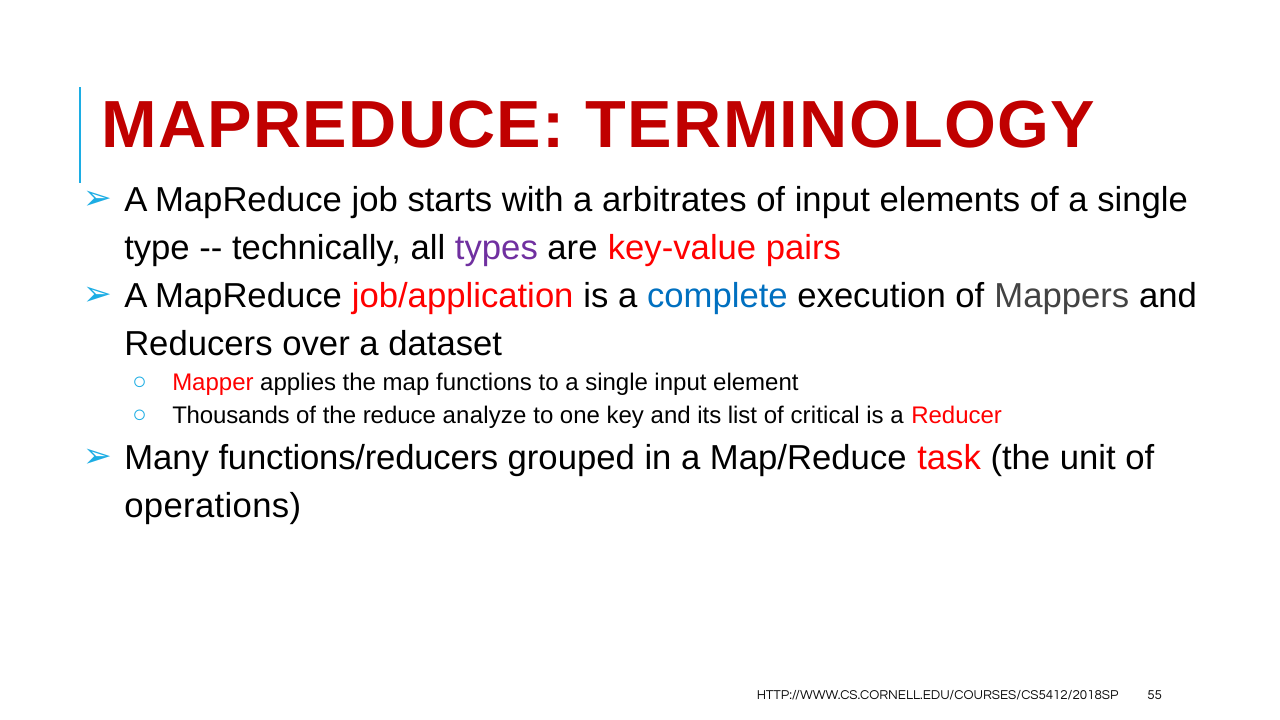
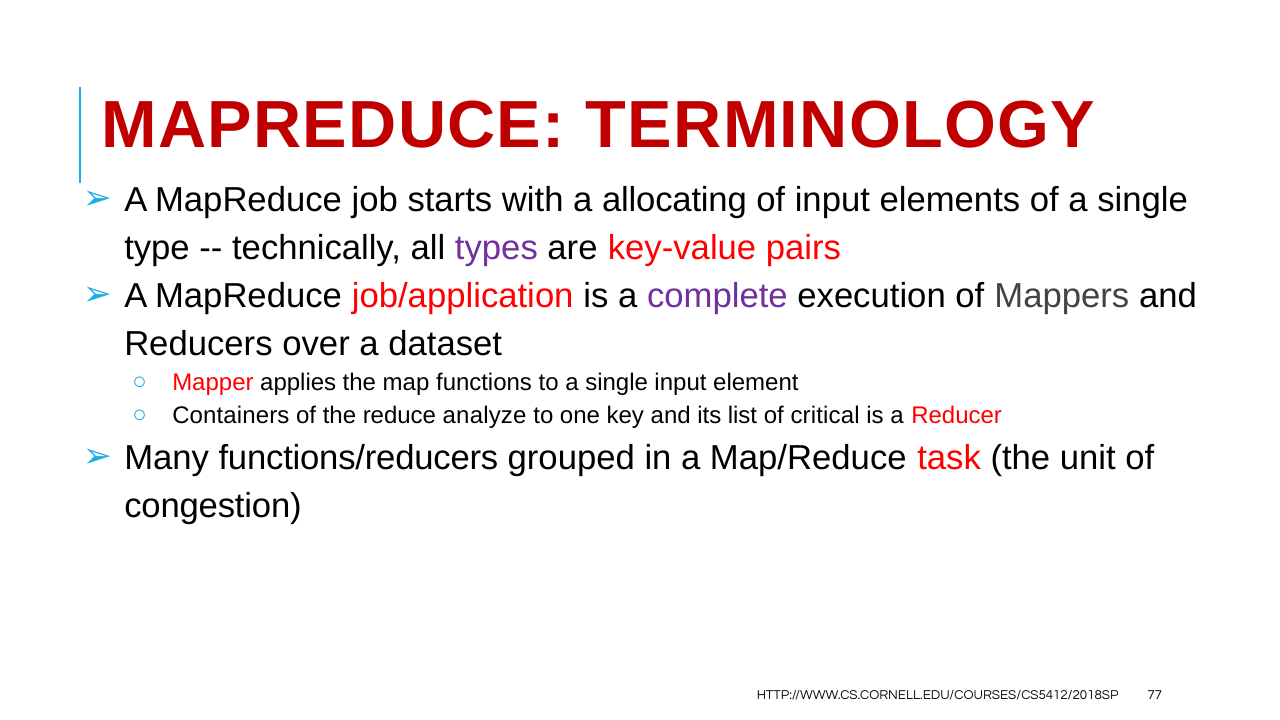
arbitrates: arbitrates -> allocating
complete colour: blue -> purple
Thousands: Thousands -> Containers
operations: operations -> congestion
55: 55 -> 77
